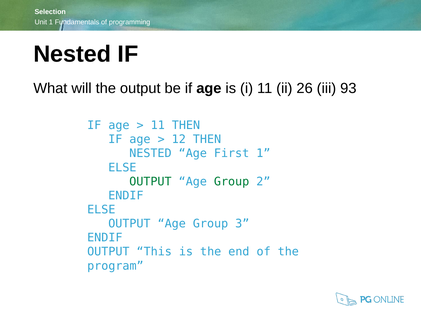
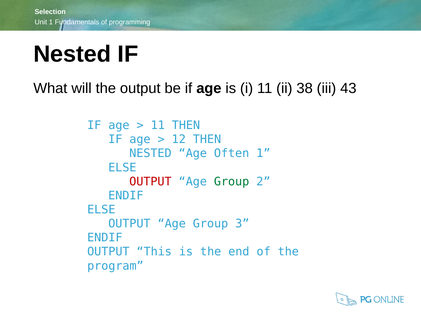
26: 26 -> 38
93: 93 -> 43
First: First -> Often
OUTPUT at (150, 181) colour: green -> red
